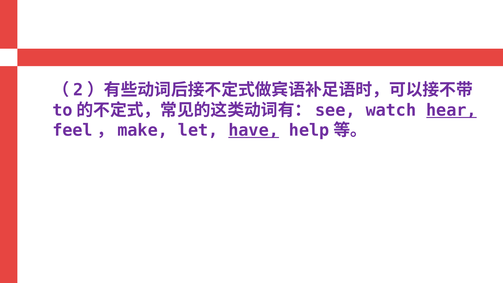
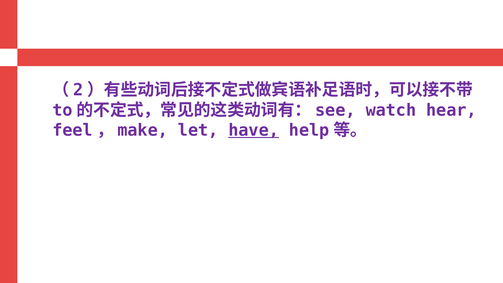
hear underline: present -> none
